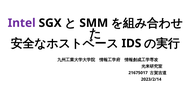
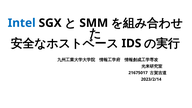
Intel colour: purple -> blue
